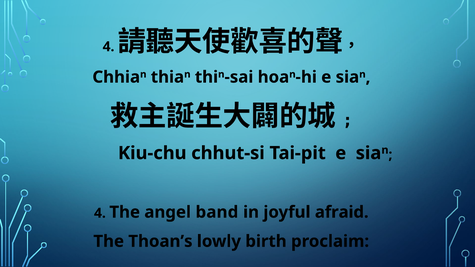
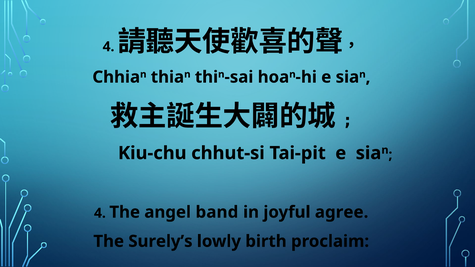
afraid: afraid -> agree
Thoan’s: Thoan’s -> Surely’s
